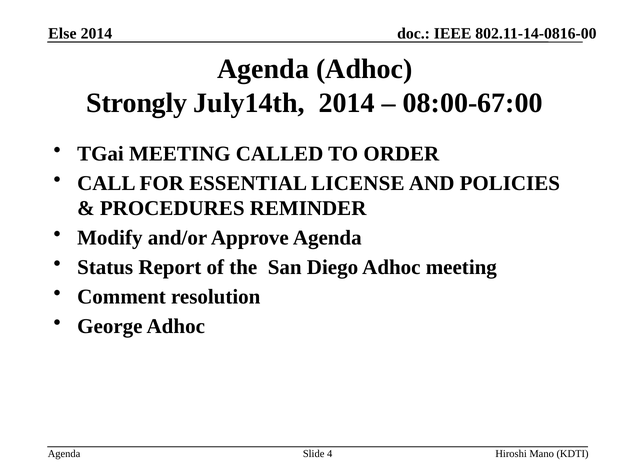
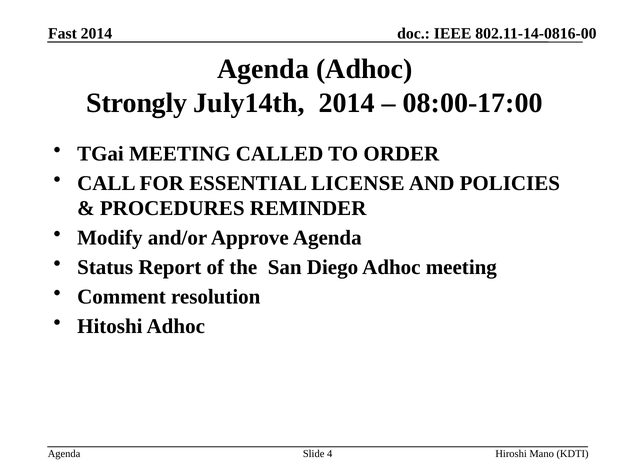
Else: Else -> Fast
08:00-67:00: 08:00-67:00 -> 08:00-17:00
George: George -> Hitoshi
